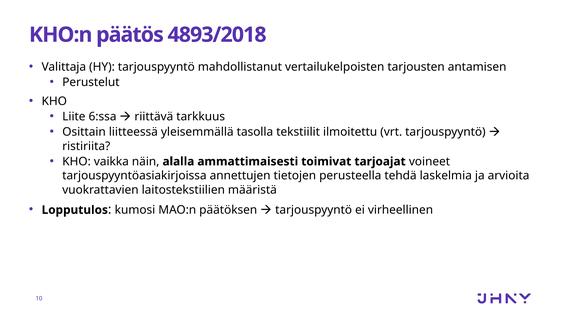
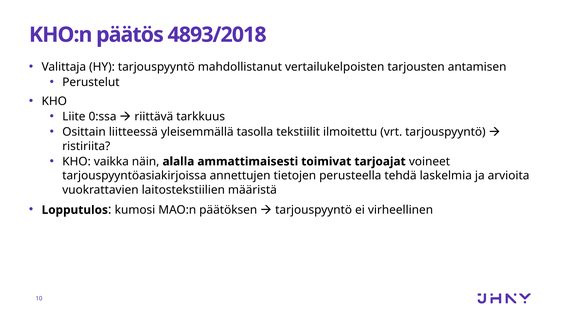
6:ssa: 6:ssa -> 0:ssa
